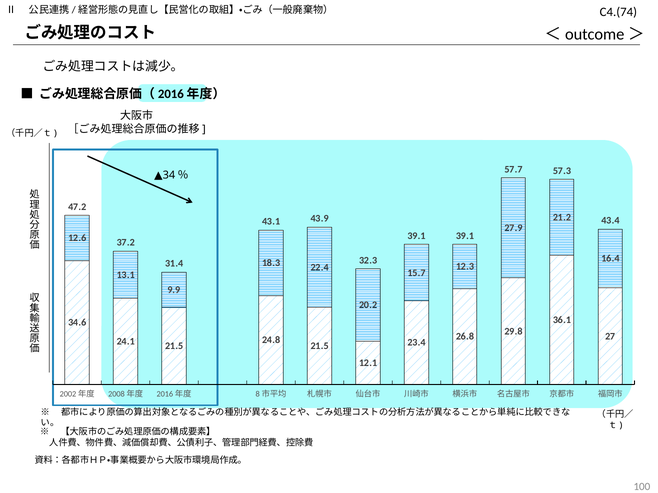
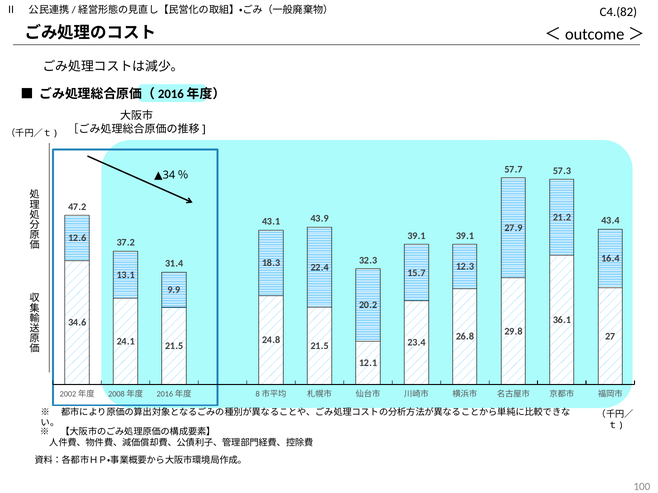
C4.(74: C4.(74 -> C4.(82
